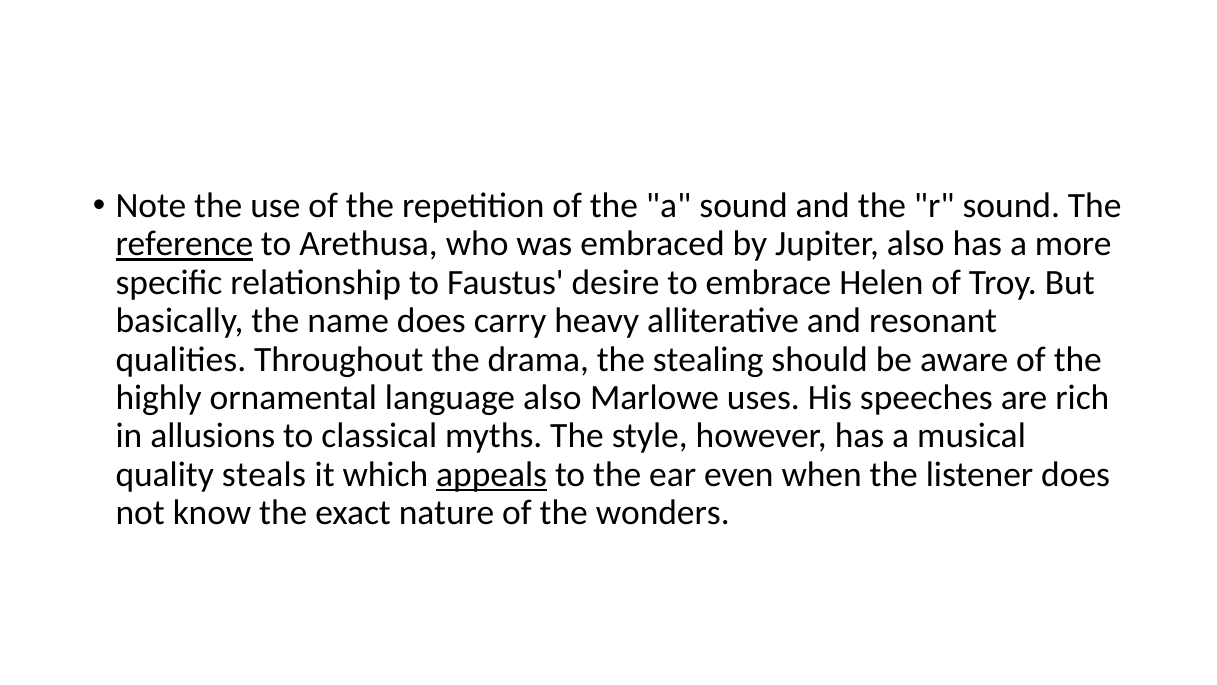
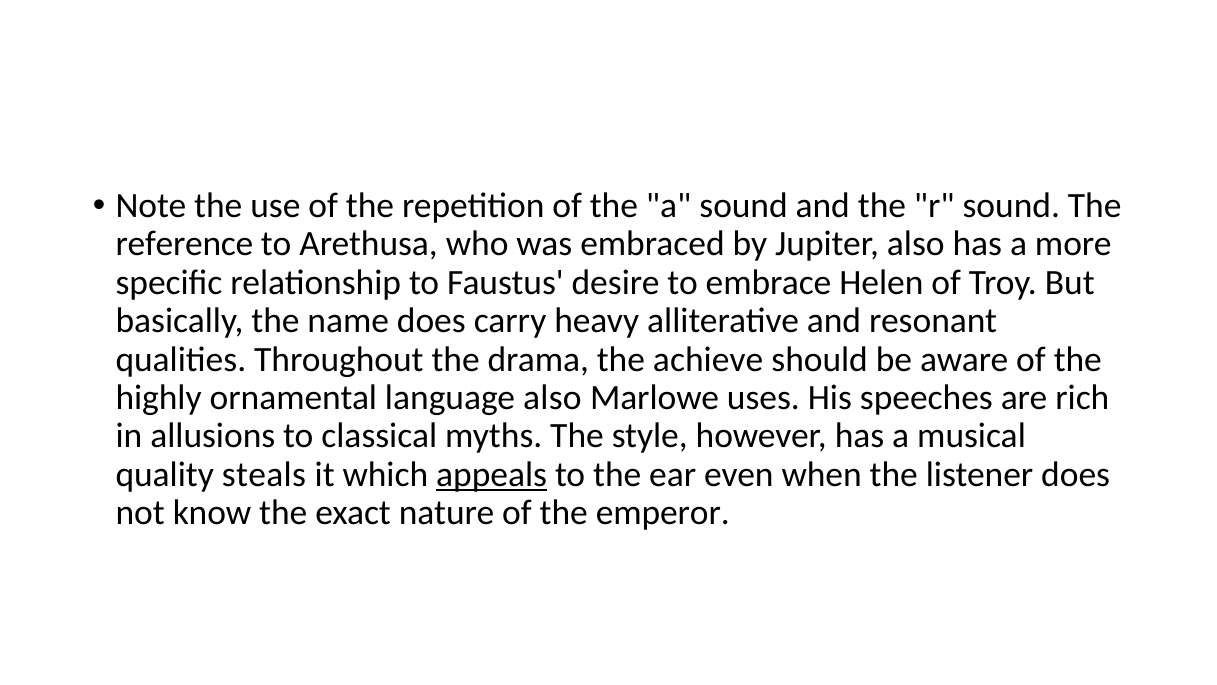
reference underline: present -> none
stealing: stealing -> achieve
wonders: wonders -> emperor
